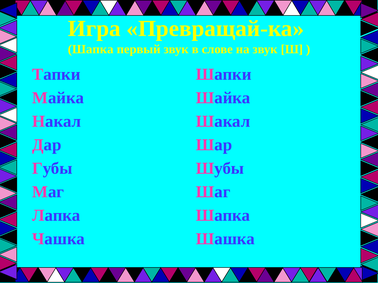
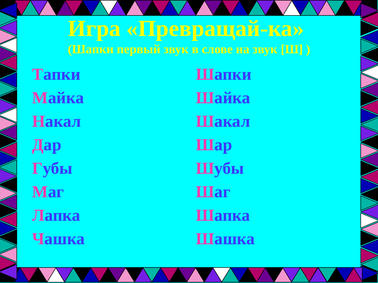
Шапка at (91, 49): Шапка -> Шапки
